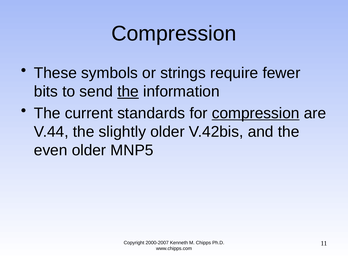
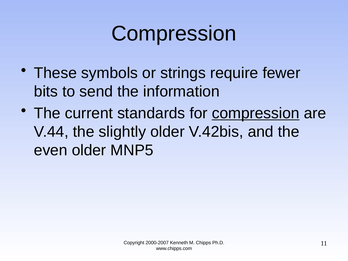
the at (128, 92) underline: present -> none
